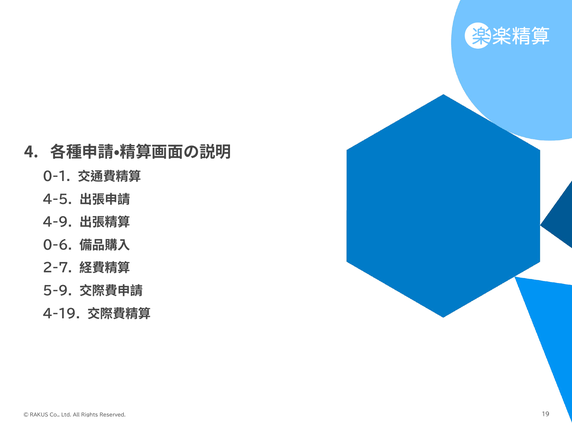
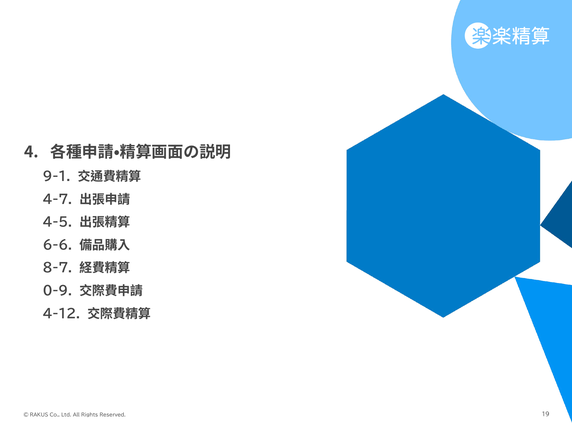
0-1: 0-1 -> 9-1
4-5: 4-5 -> 4-7
4-9: 4-9 -> 4-5
0-6: 0-6 -> 6-6
2-7: 2-7 -> 8-7
5-9: 5-9 -> 0-9
4-19: 4-19 -> 4-12
